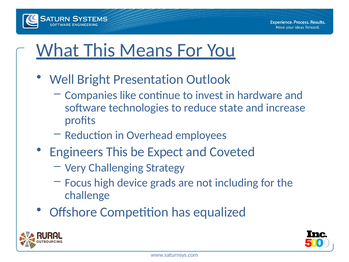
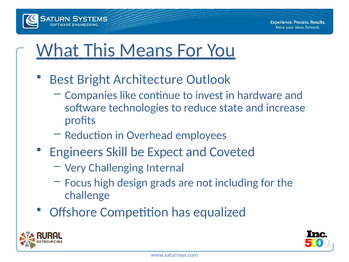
Well: Well -> Best
Presentation: Presentation -> Architecture
Engineers This: This -> Skill
Strategy: Strategy -> Internal
device: device -> design
